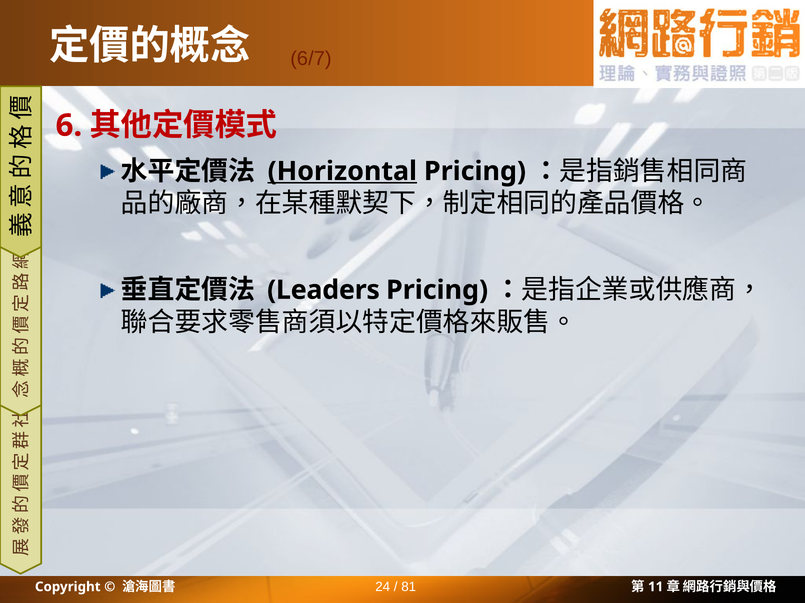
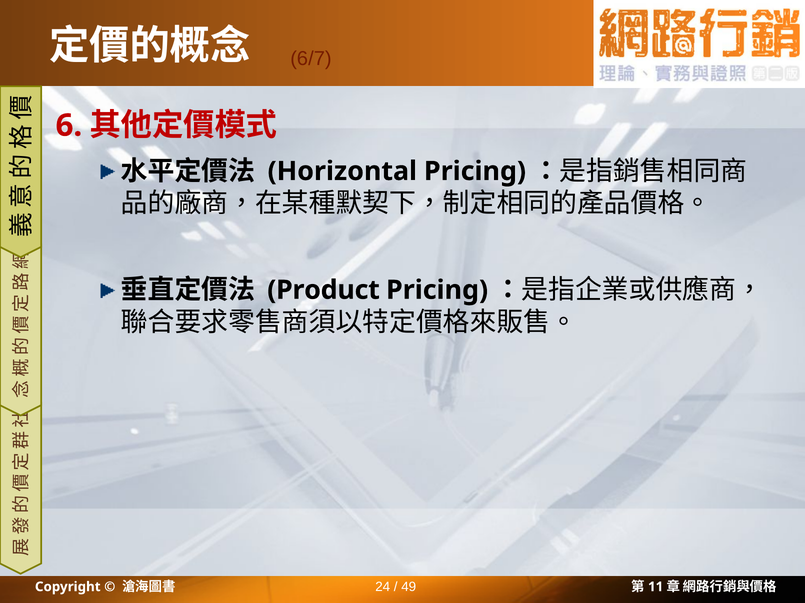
Horizontal underline: present -> none
Leaders: Leaders -> Product
81: 81 -> 49
